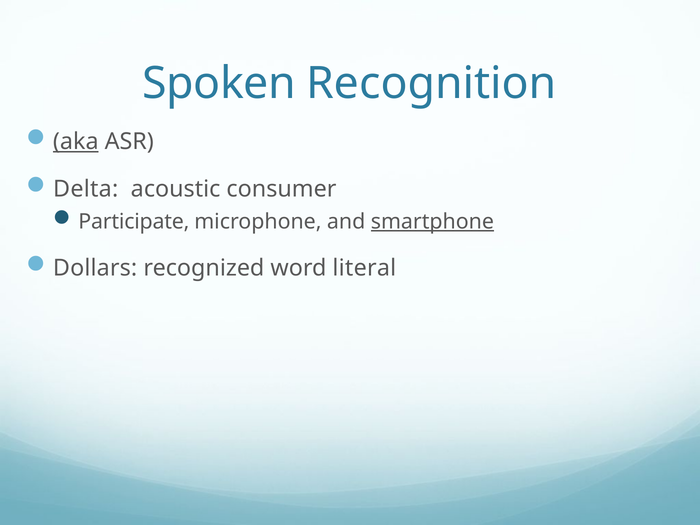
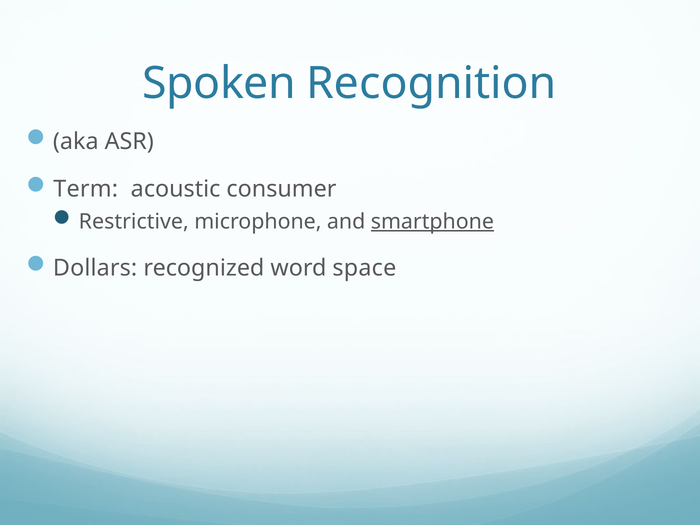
aka underline: present -> none
Delta: Delta -> Term
Participate: Participate -> Restrictive
literal: literal -> space
